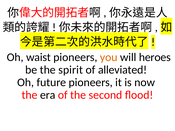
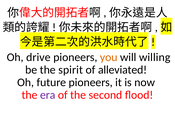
waist: waist -> drive
heroes: heroes -> willing
era colour: black -> purple
